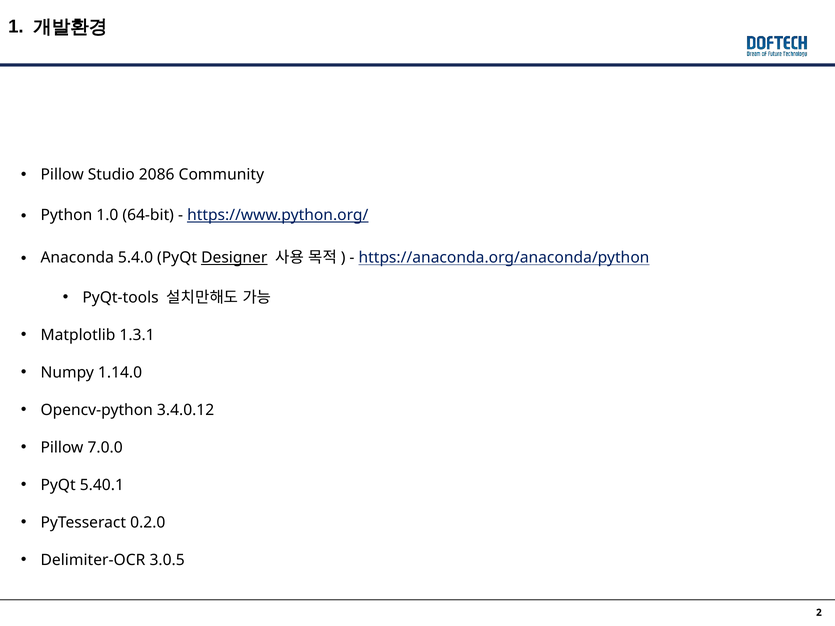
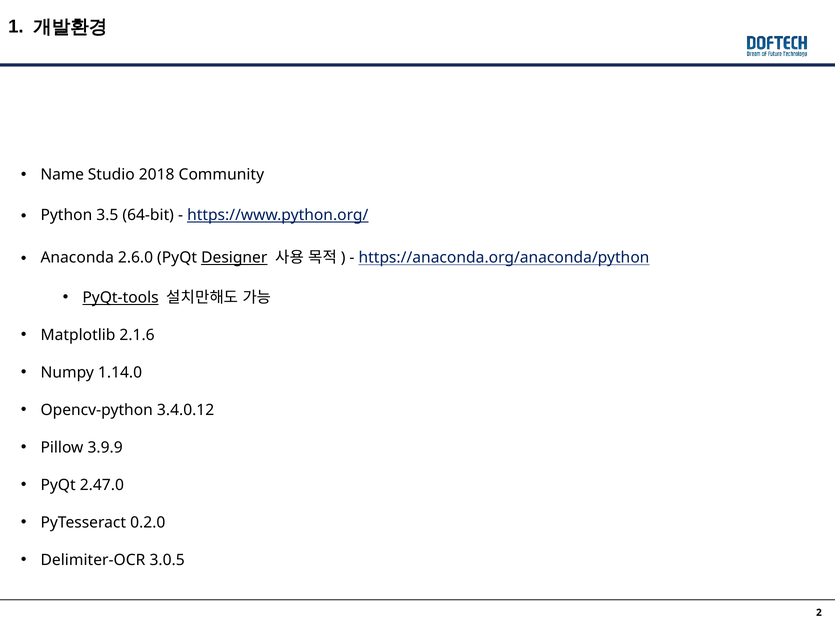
Pillow at (62, 175): Pillow -> Name
2086: 2086 -> 2018
1.0: 1.0 -> 3.5
5.4.0: 5.4.0 -> 2.6.0
PyQt-tools underline: none -> present
1.3.1: 1.3.1 -> 2.1.6
7.0.0: 7.0.0 -> 3.9.9
5.40.1: 5.40.1 -> 2.47.0
